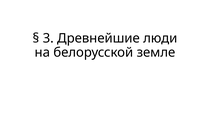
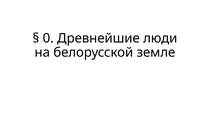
3: 3 -> 0
